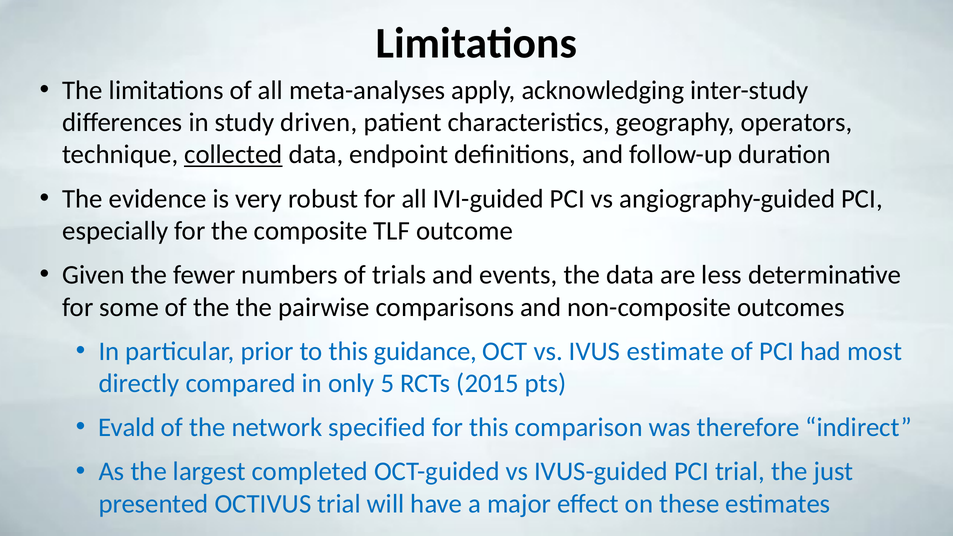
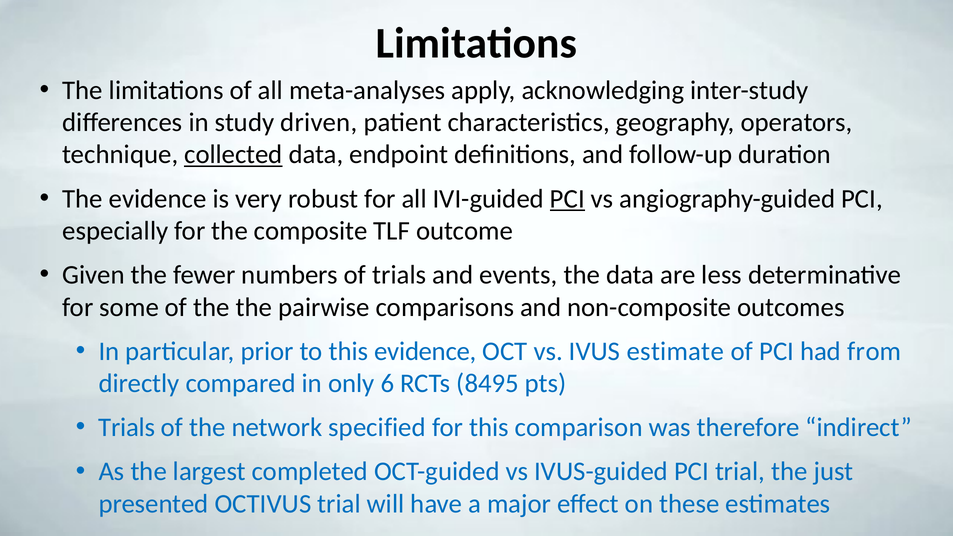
PCI at (567, 199) underline: none -> present
this guidance: guidance -> evidence
most: most -> from
5: 5 -> 6
2015: 2015 -> 8495
Evald at (127, 428): Evald -> Trials
